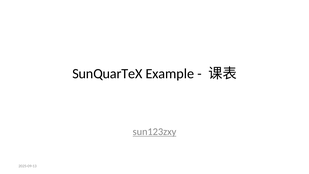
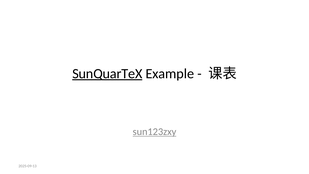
SunQuarTeX underline: none -> present
